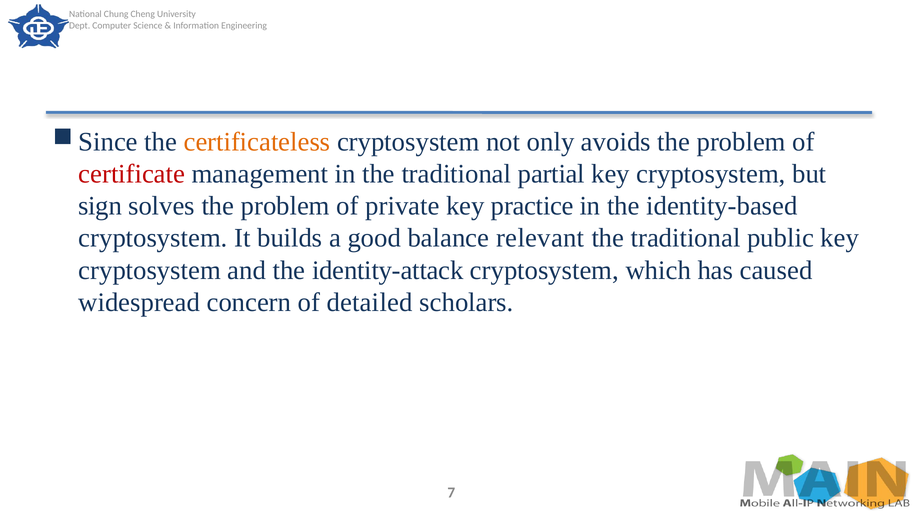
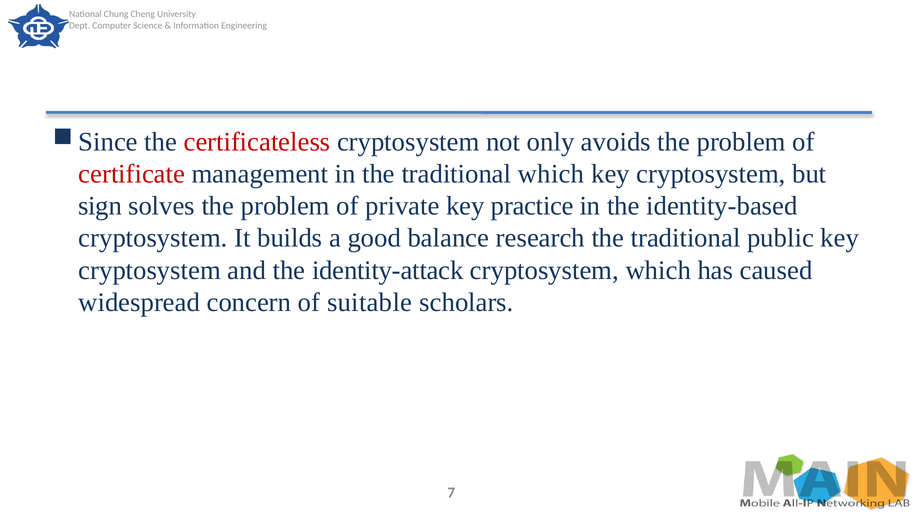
certificateless colour: orange -> red
traditional partial: partial -> which
relevant: relevant -> research
detailed: detailed -> suitable
